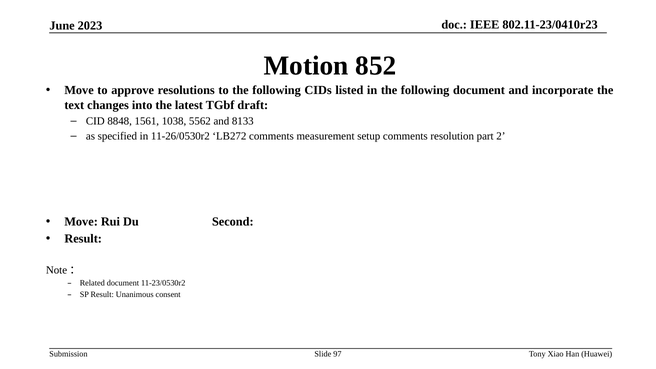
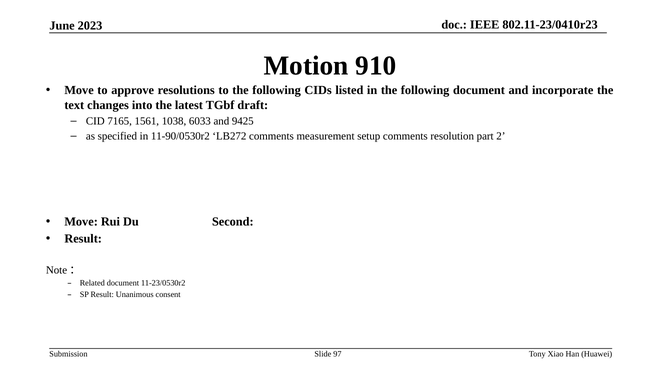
852: 852 -> 910
8848: 8848 -> 7165
5562: 5562 -> 6033
8133: 8133 -> 9425
11-26/0530r2: 11-26/0530r2 -> 11-90/0530r2
